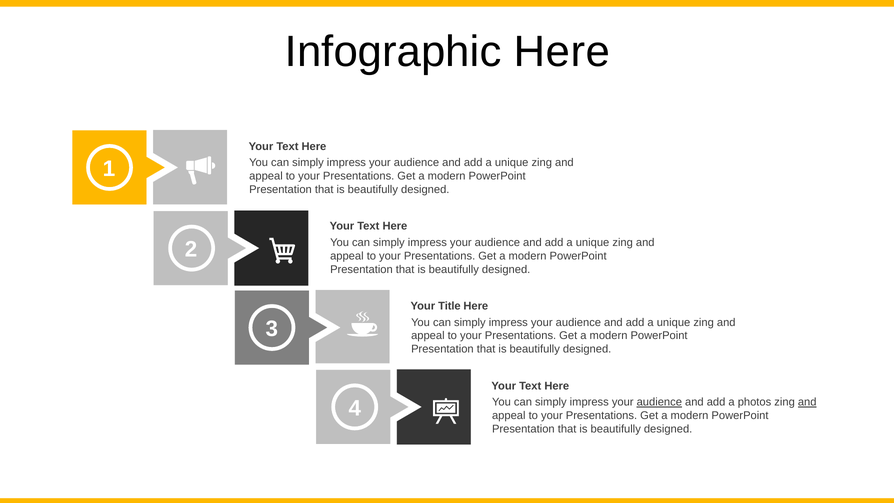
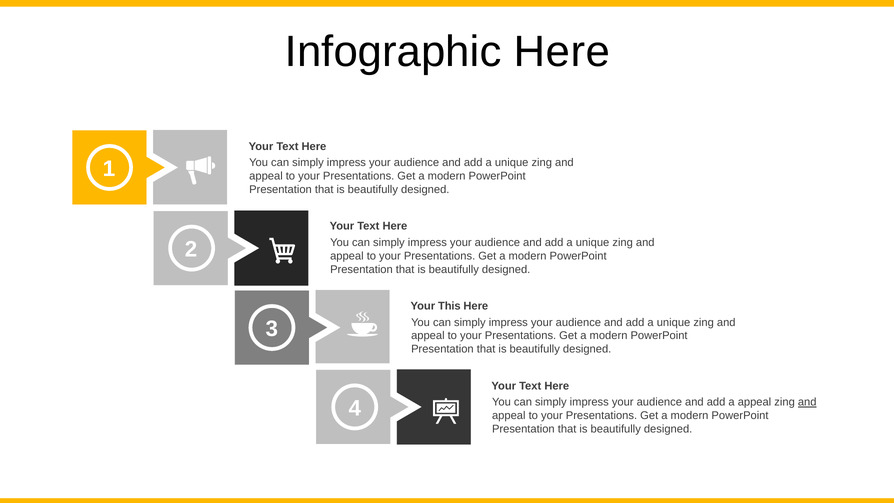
Title: Title -> This
audience at (659, 402) underline: present -> none
a photos: photos -> appeal
